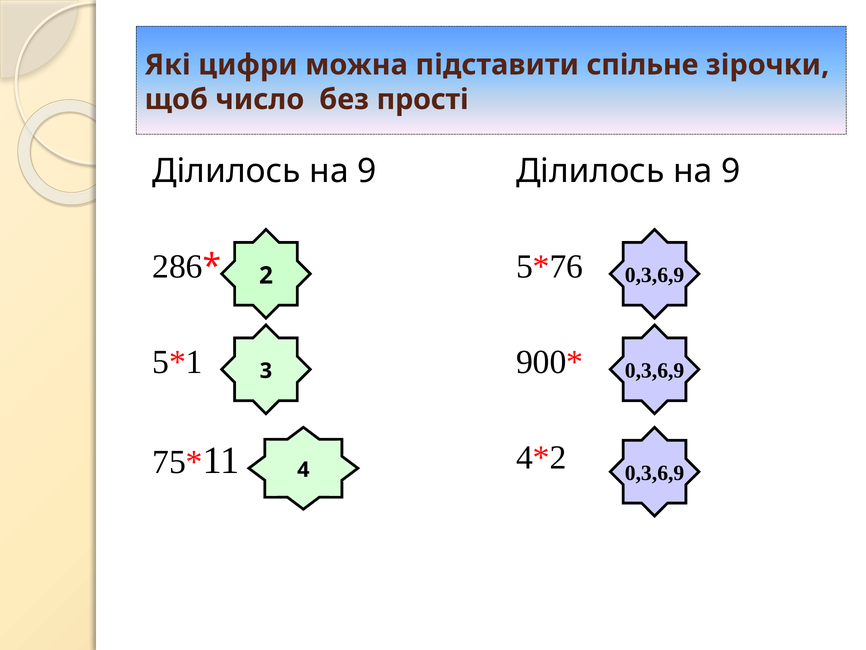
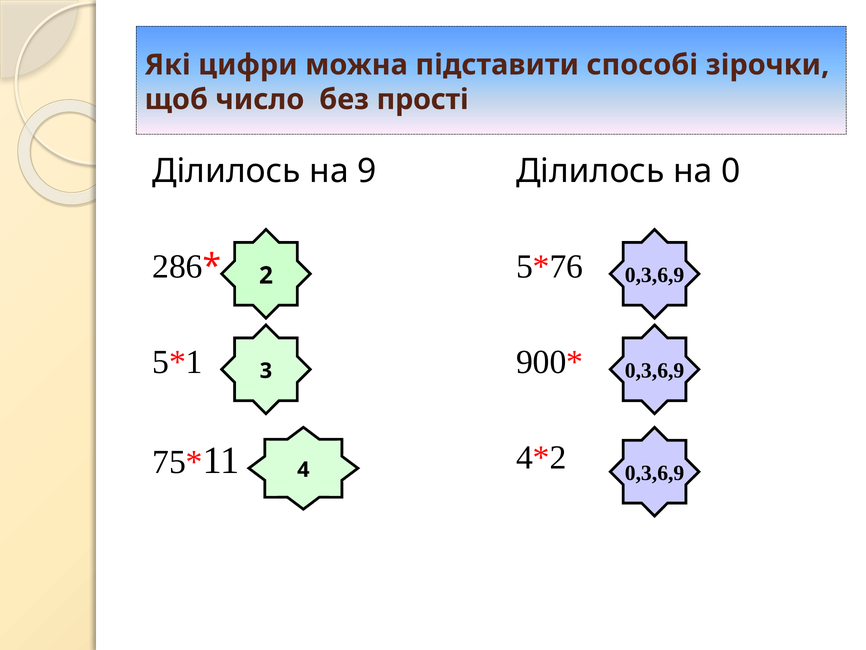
спільне: спільне -> способі
9 at (731, 171): 9 -> 0
